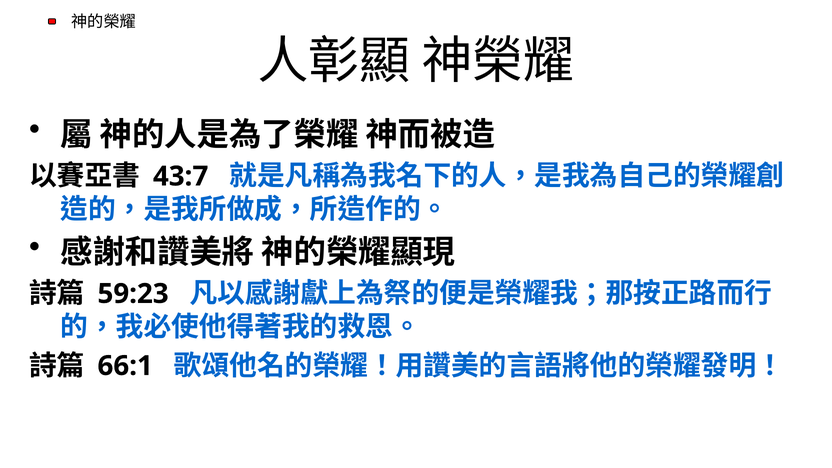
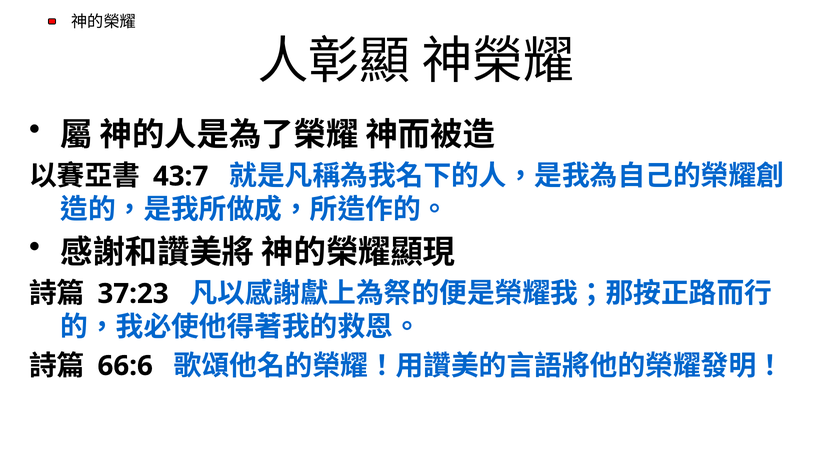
59:23: 59:23 -> 37:23
66:1: 66:1 -> 66:6
